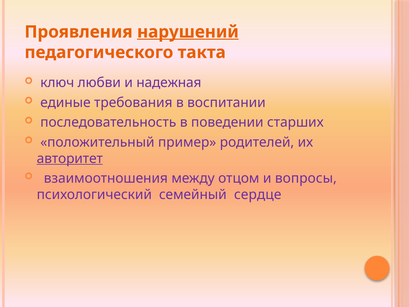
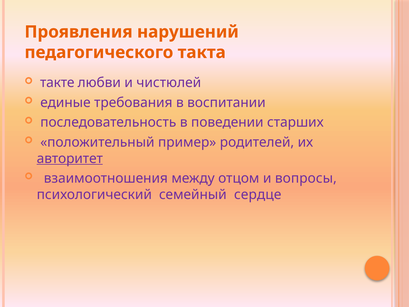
нарушений underline: present -> none
ключ: ключ -> такте
надежная: надежная -> чистюлей
